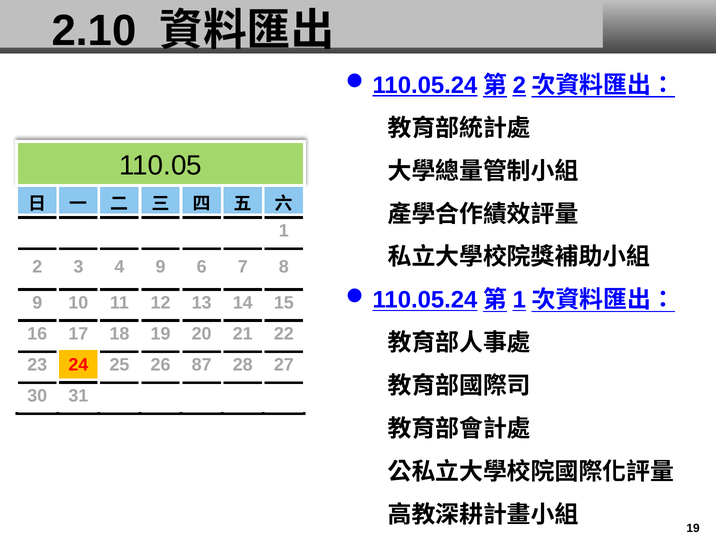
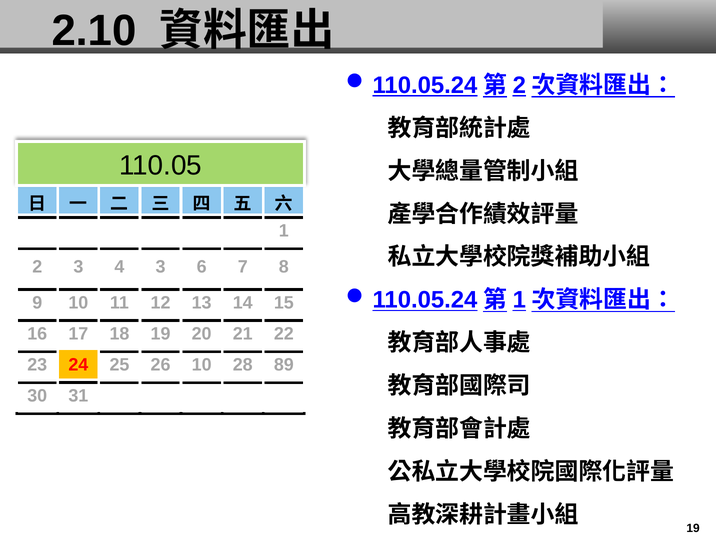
4 9: 9 -> 3
26 87: 87 -> 10
27: 27 -> 89
